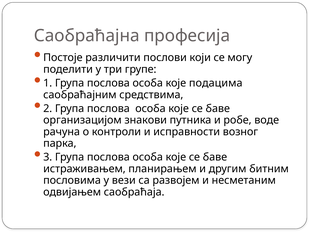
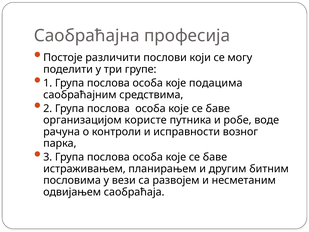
знакови: знакови -> користе
